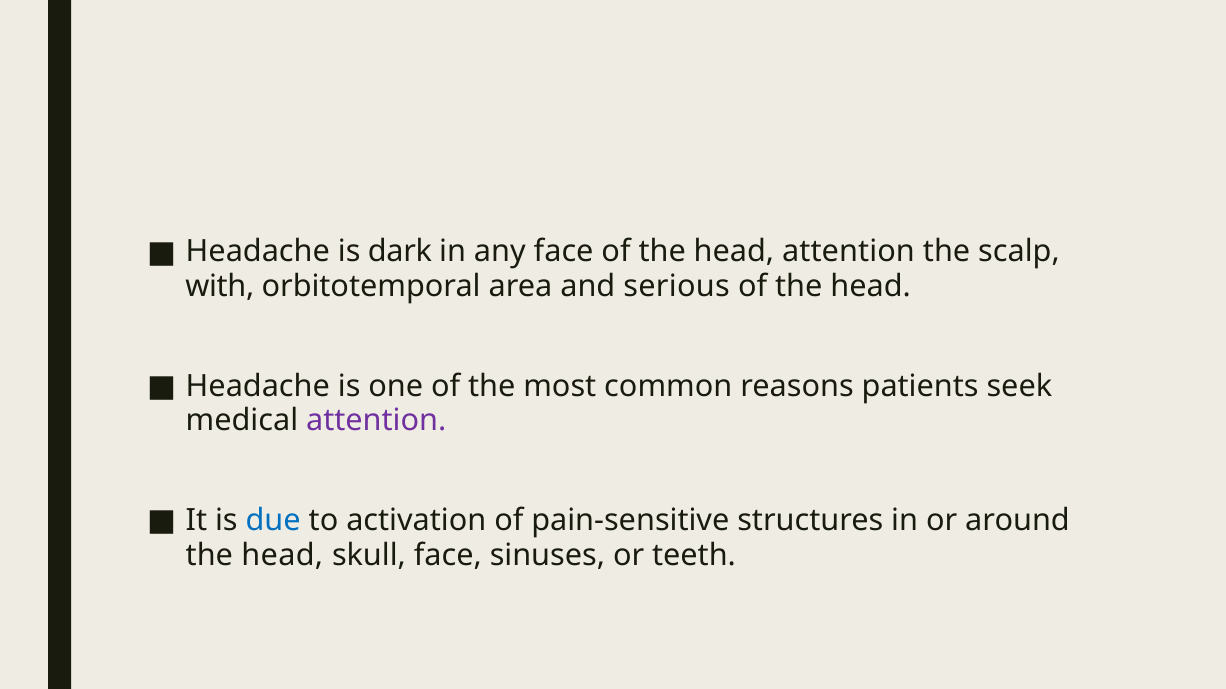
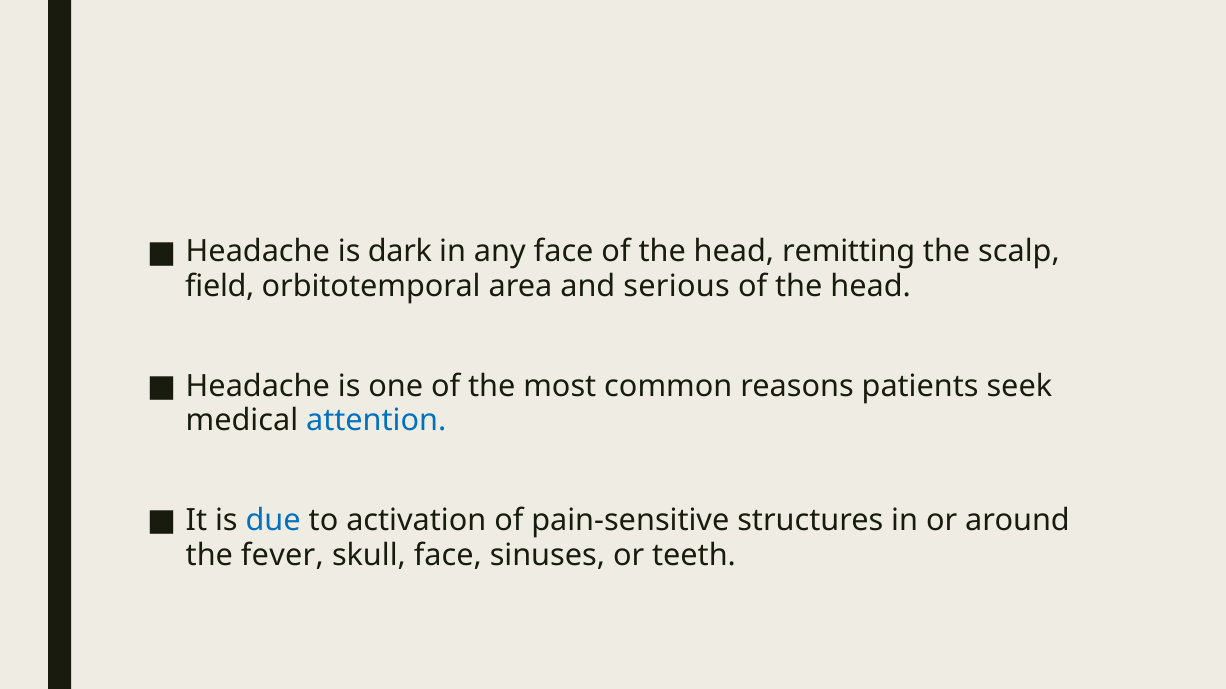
head attention: attention -> remitting
with: with -> field
attention at (376, 421) colour: purple -> blue
head at (282, 555): head -> fever
